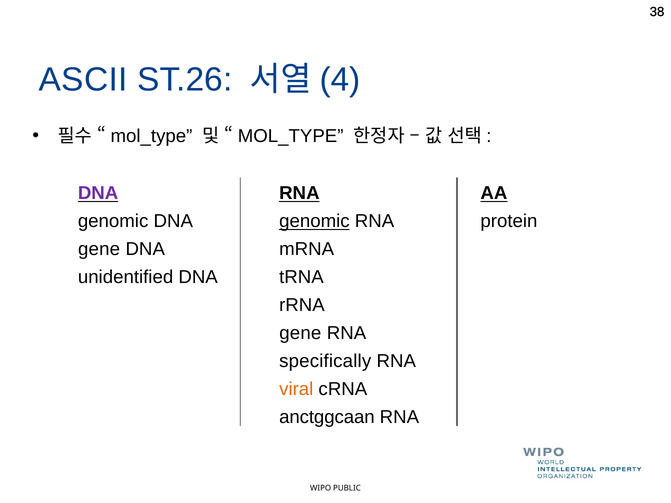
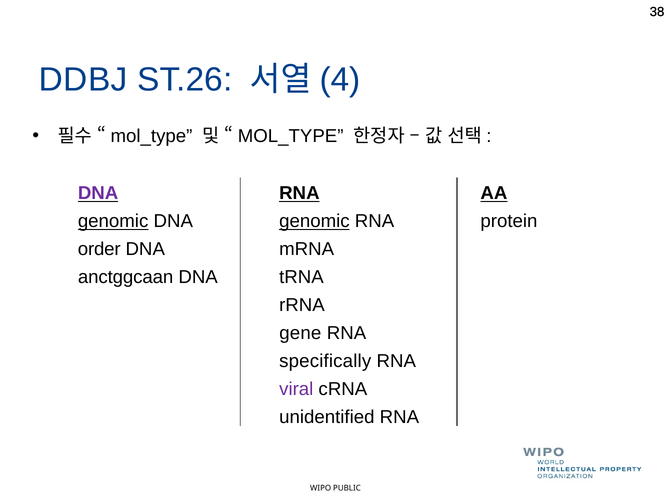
ASCII: ASCII -> DDBJ
genomic at (113, 221) underline: none -> present
gene at (99, 249): gene -> order
unidentified: unidentified -> anctggcaan
viral colour: orange -> purple
anctggcaan: anctggcaan -> unidentified
